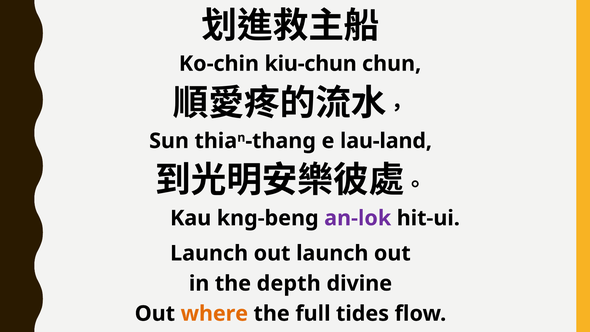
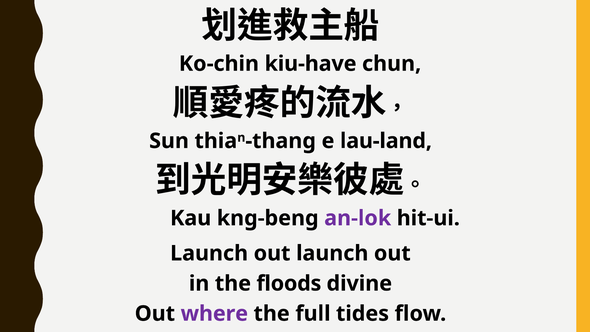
kiu-chun: kiu-chun -> kiu-have
depth: depth -> floods
where colour: orange -> purple
